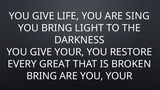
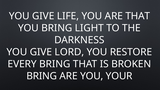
ARE SING: SING -> THAT
GIVE YOUR: YOUR -> LORD
EVERY GREAT: GREAT -> BRING
